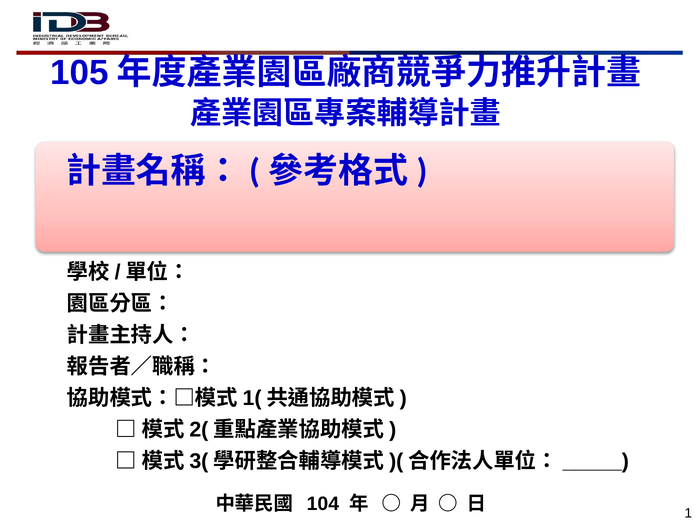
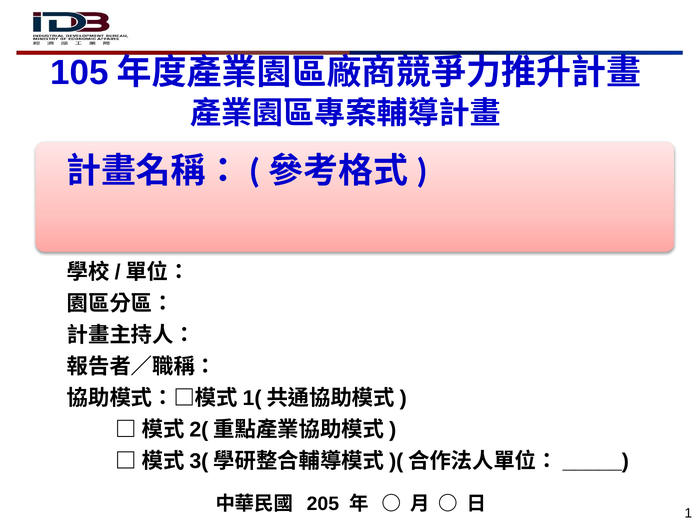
104: 104 -> 205
